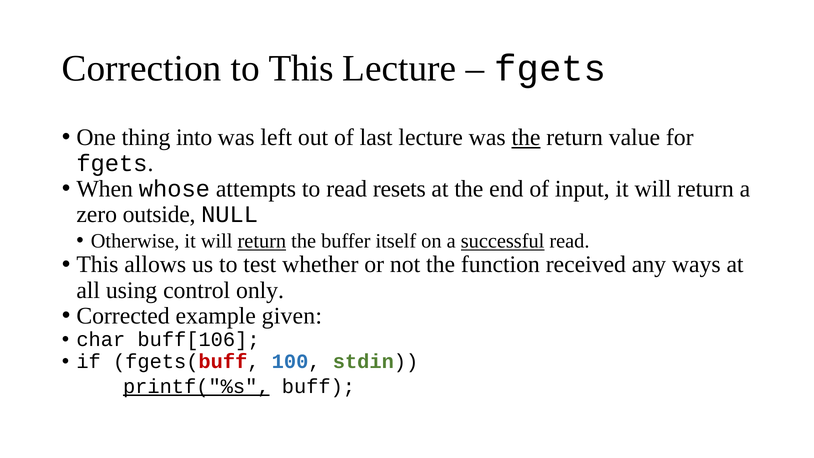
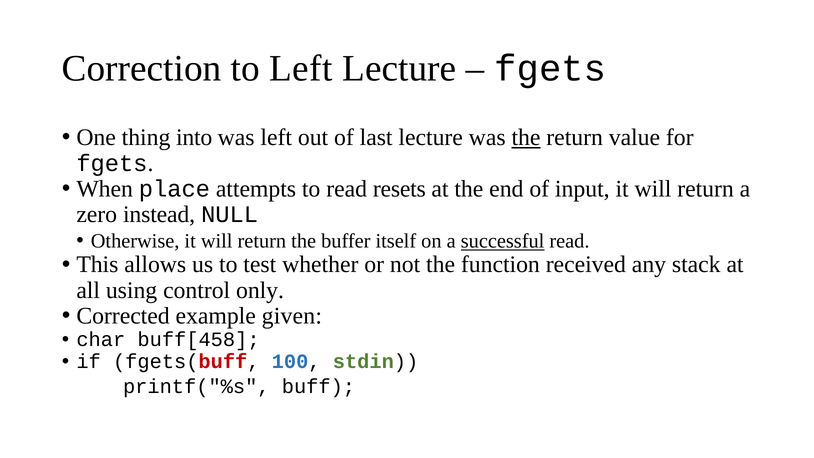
to This: This -> Left
whose: whose -> place
outside: outside -> instead
return at (262, 241) underline: present -> none
ways: ways -> stack
buff[106: buff[106 -> buff[458
printf("%s underline: present -> none
